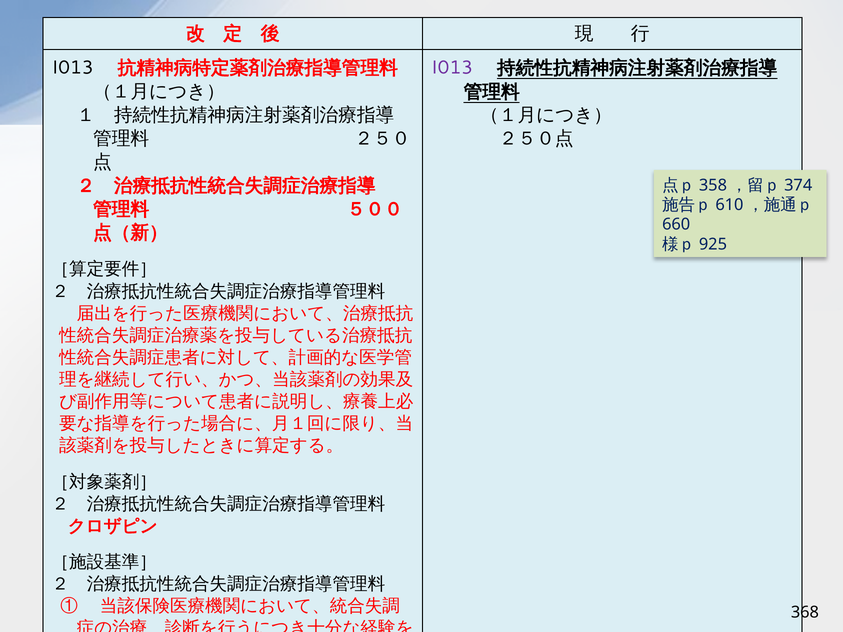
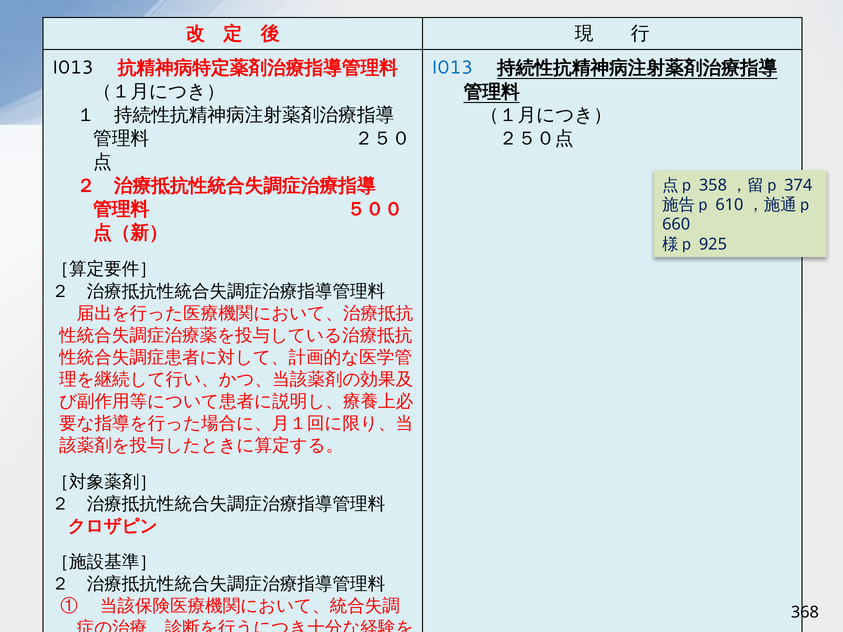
I013 at (452, 68) colour: purple -> blue
